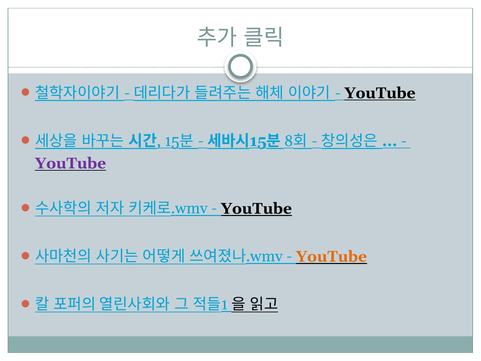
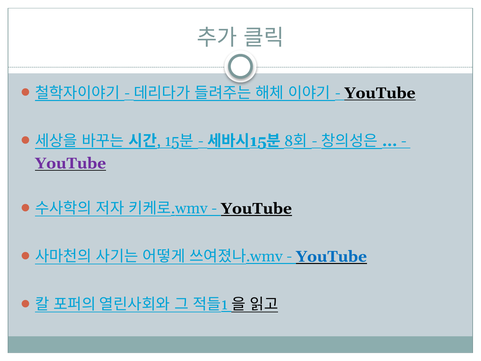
YouTube at (331, 256) colour: orange -> blue
